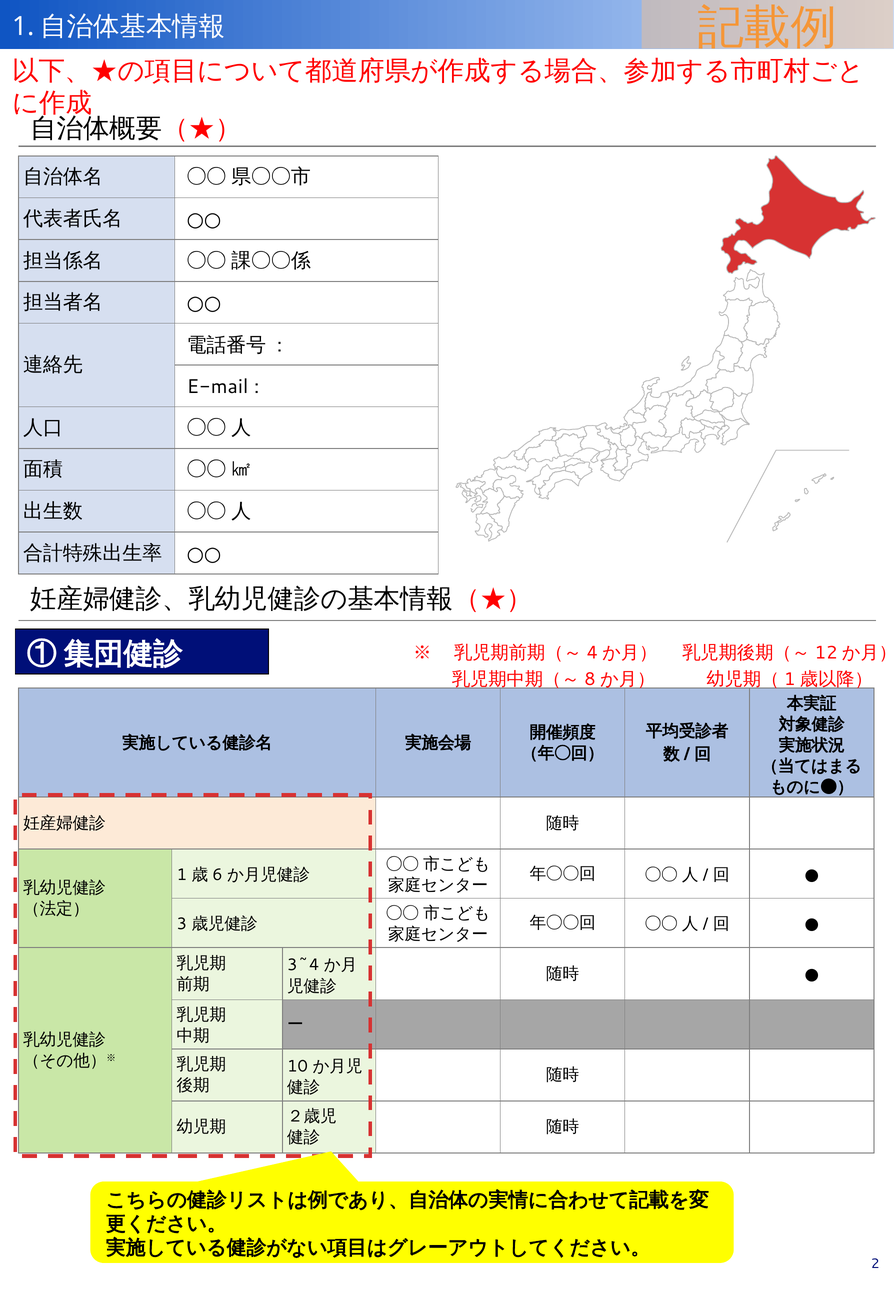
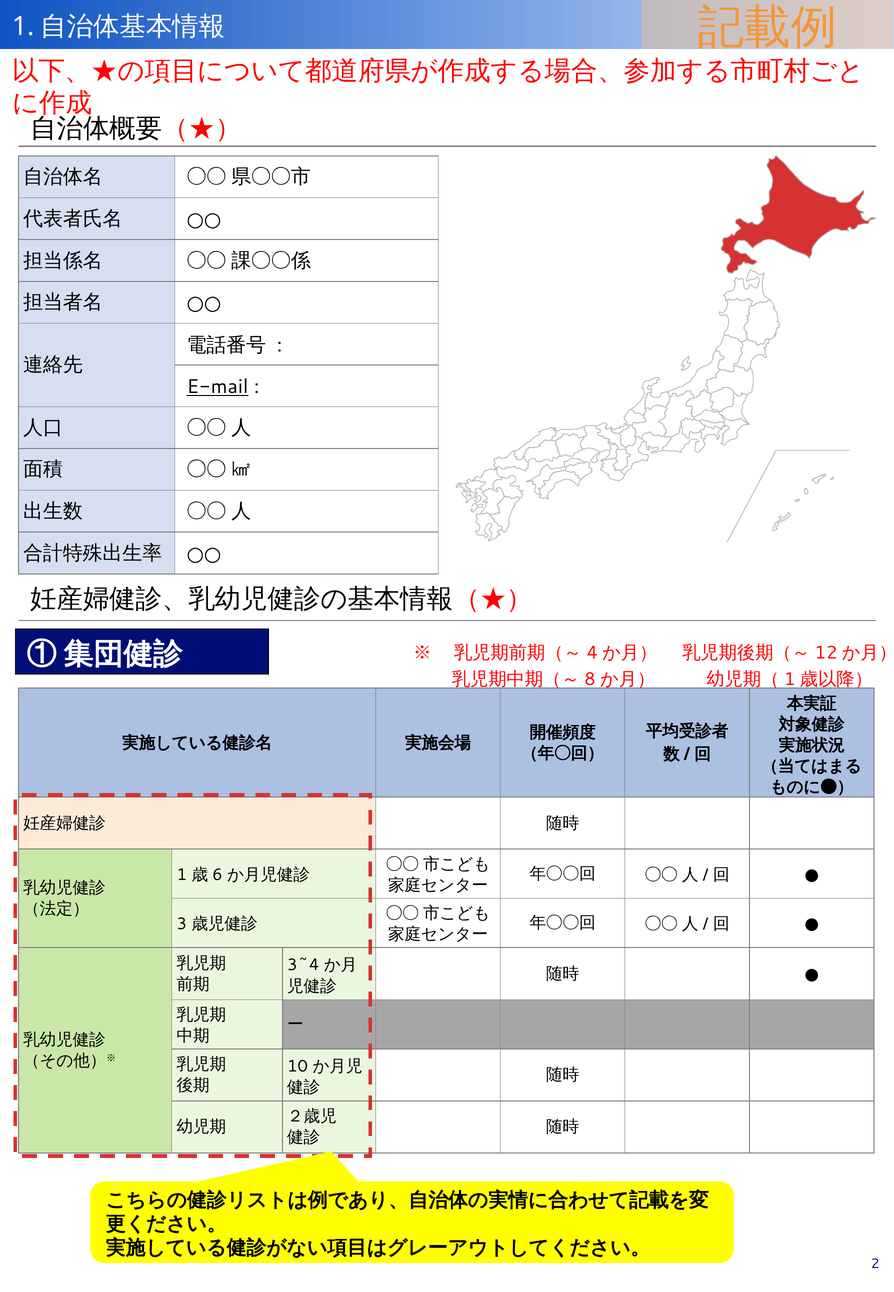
E-mail underline: none -> present
